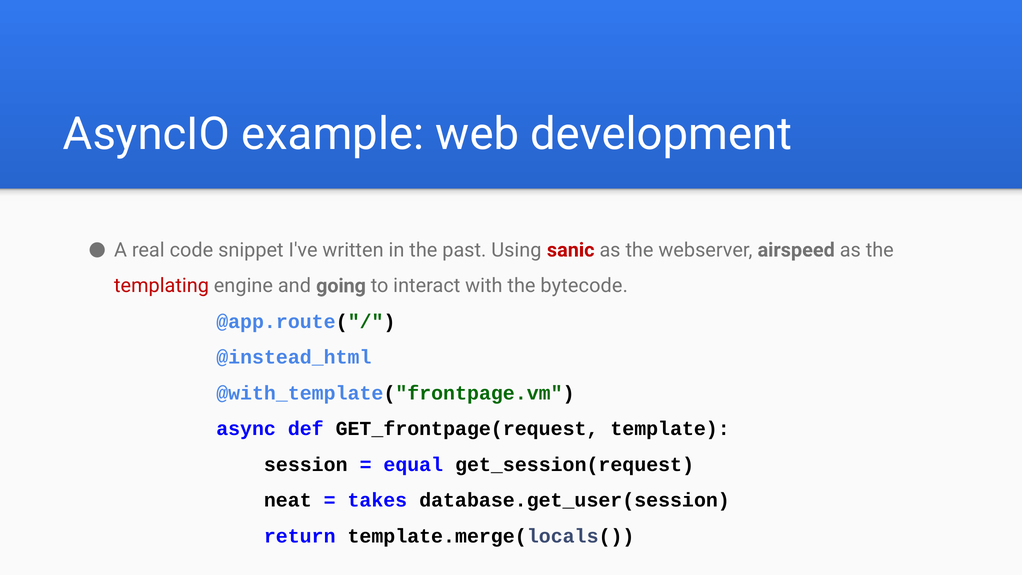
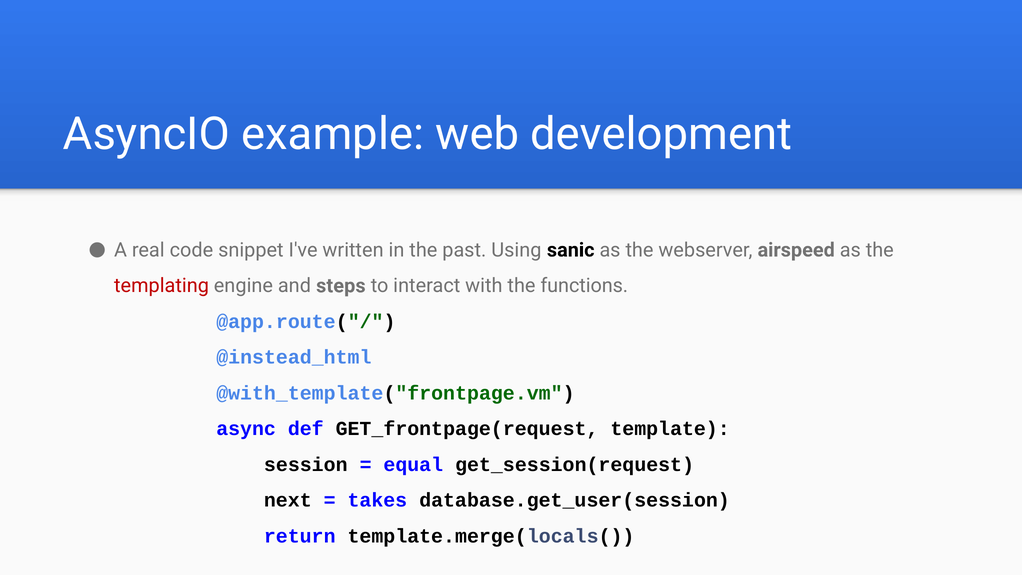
sanic colour: red -> black
going: going -> steps
bytecode: bytecode -> functions
neat: neat -> next
